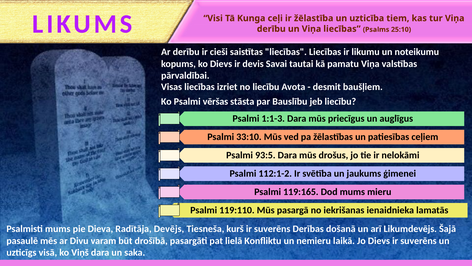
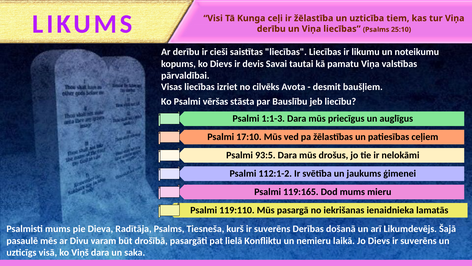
no liecību: liecību -> cilvēks
33:10: 33:10 -> 17:10
Radītāja Devējs: Devējs -> Psalms
